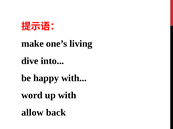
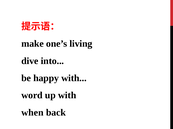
allow: allow -> when
